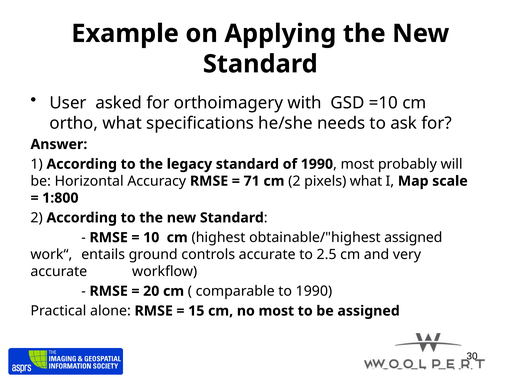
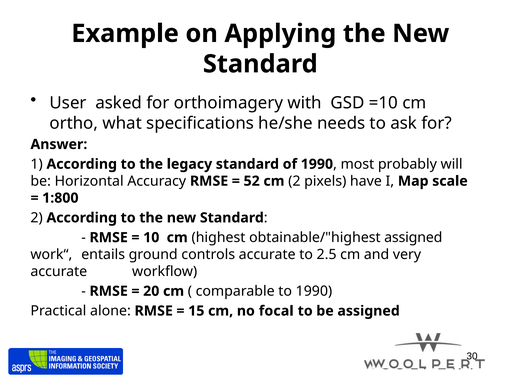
71: 71 -> 52
pixels what: what -> have
no most: most -> focal
